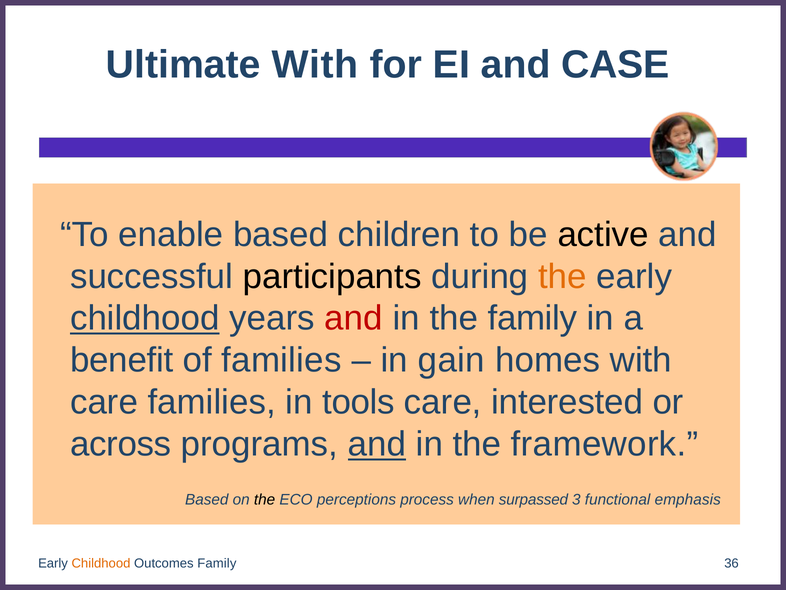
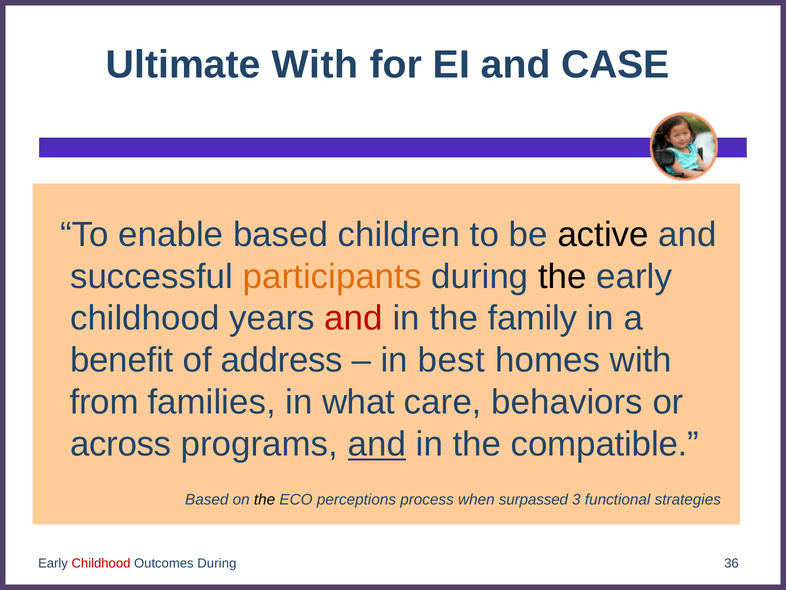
participants colour: black -> orange
the at (562, 276) colour: orange -> black
childhood at (145, 318) underline: present -> none
of families: families -> address
gain: gain -> best
care at (104, 402): care -> from
tools: tools -> what
interested: interested -> behaviors
framework: framework -> compatible
emphasis: emphasis -> strategies
Childhood at (101, 563) colour: orange -> red
Outcomes Family: Family -> During
